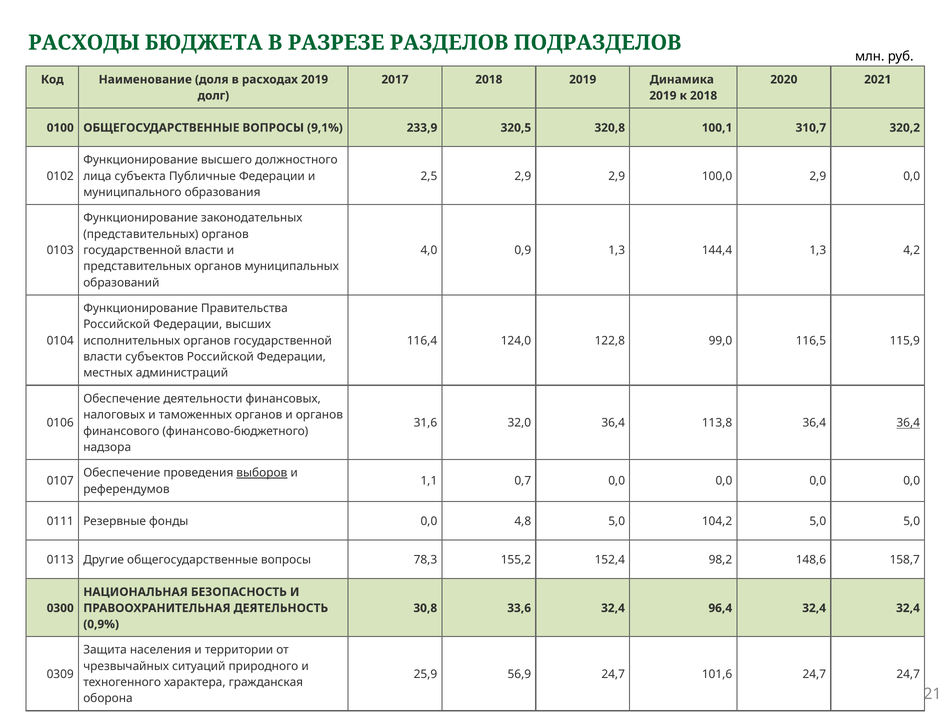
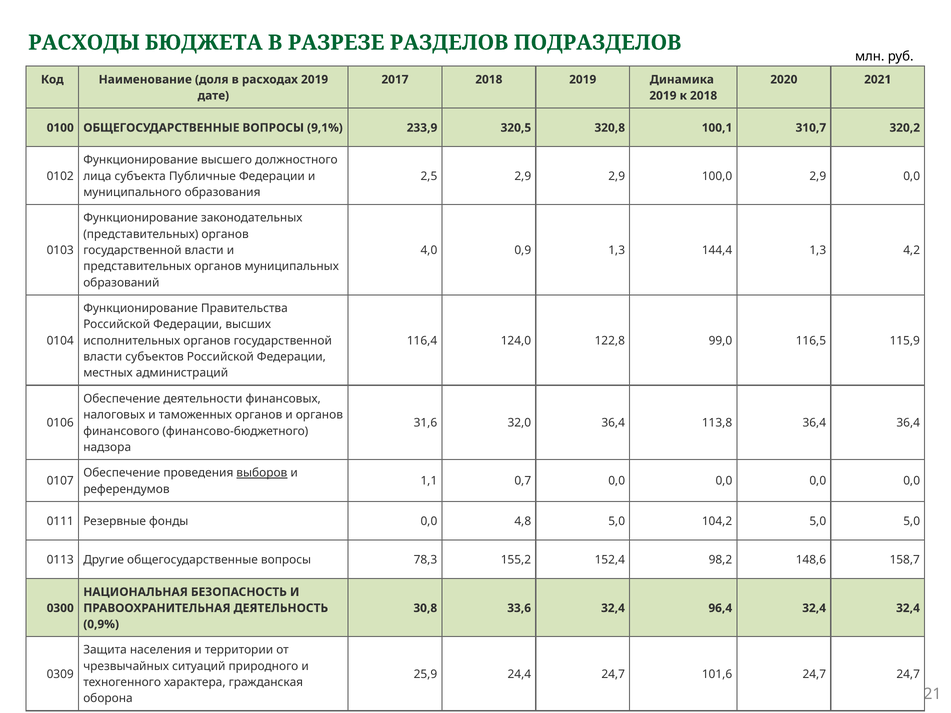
долг: долг -> дате
36,4 at (908, 423) underline: present -> none
56,9: 56,9 -> 24,4
